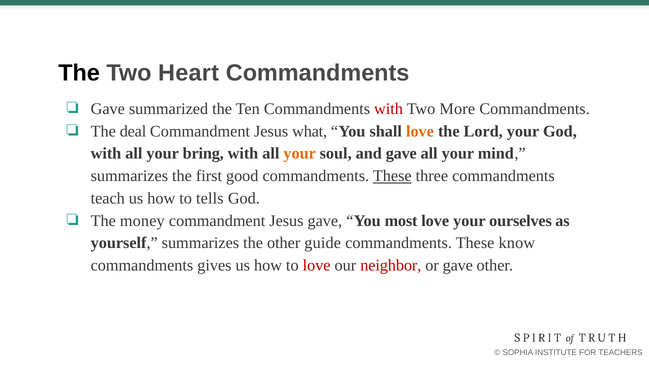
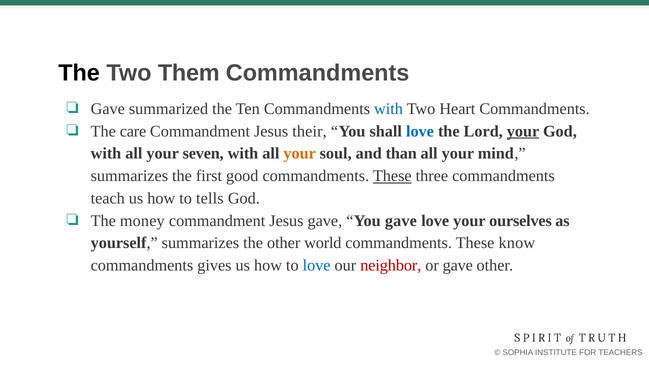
Heart: Heart -> Them
with at (389, 109) colour: red -> blue
More: More -> Heart
deal: deal -> care
what: what -> their
love at (420, 131) colour: orange -> blue
your at (523, 131) underline: none -> present
bring: bring -> seven
and gave: gave -> than
You most: most -> gave
guide: guide -> world
love at (317, 266) colour: red -> blue
